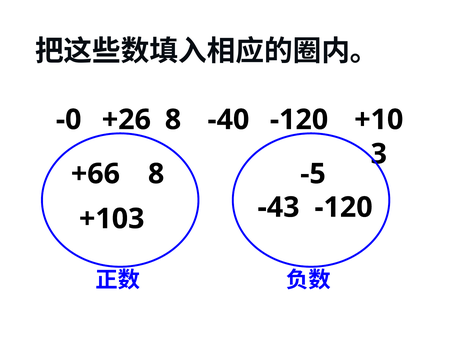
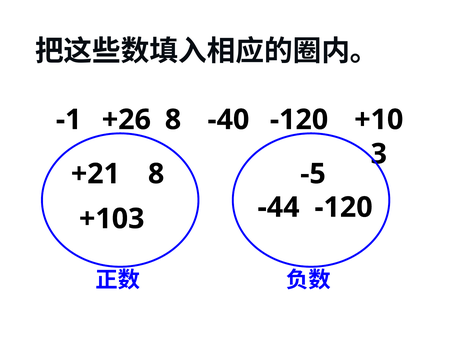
-0: -0 -> -1
+66: +66 -> +21
-43: -43 -> -44
